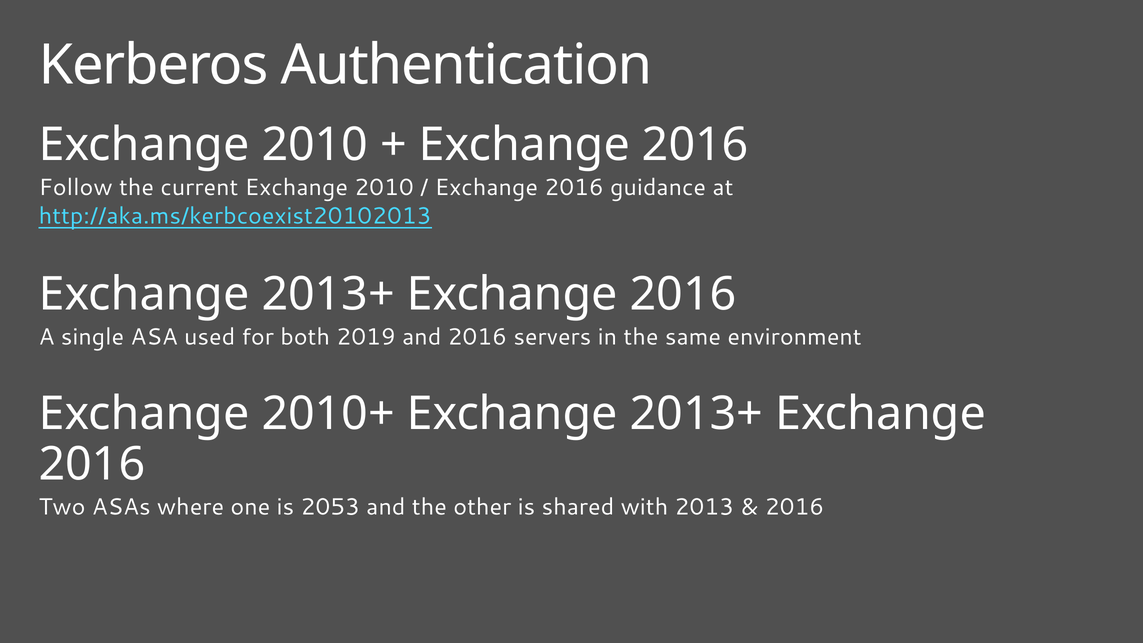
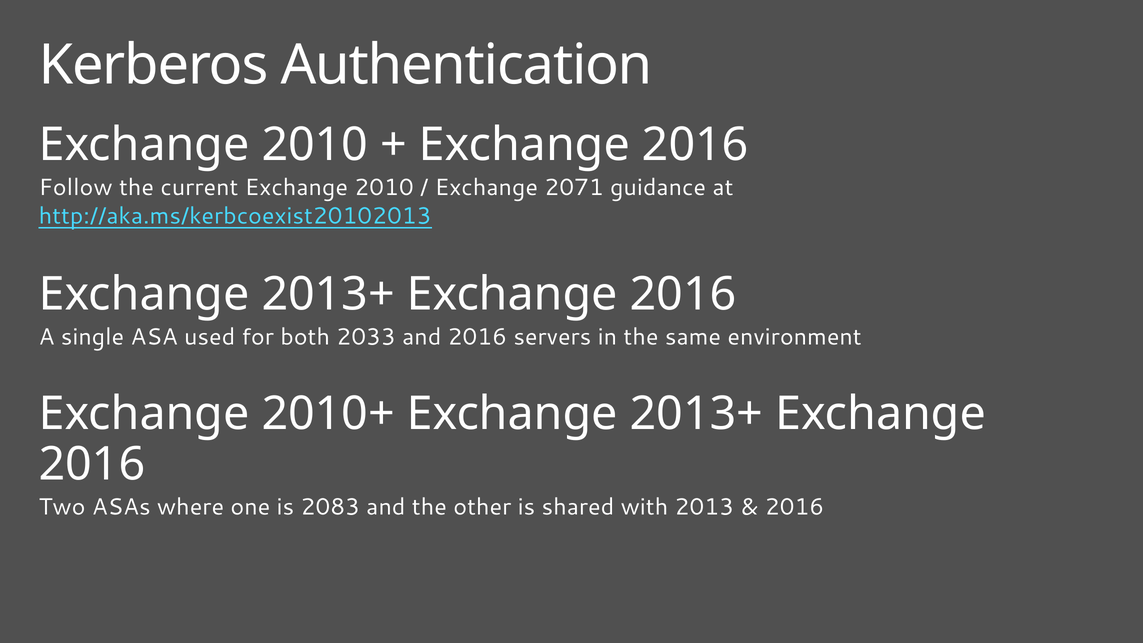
2016 at (574, 187): 2016 -> 2071
2019: 2019 -> 2033
2053: 2053 -> 2083
